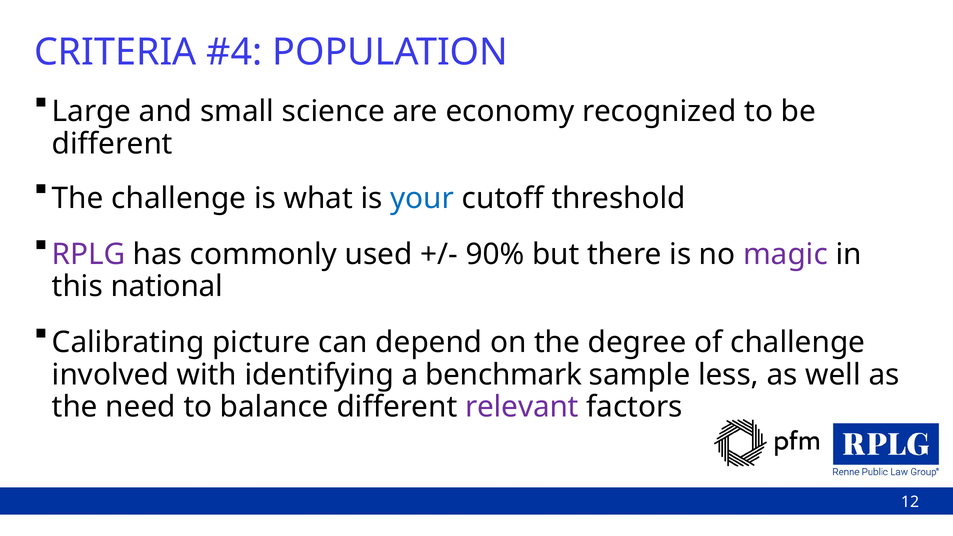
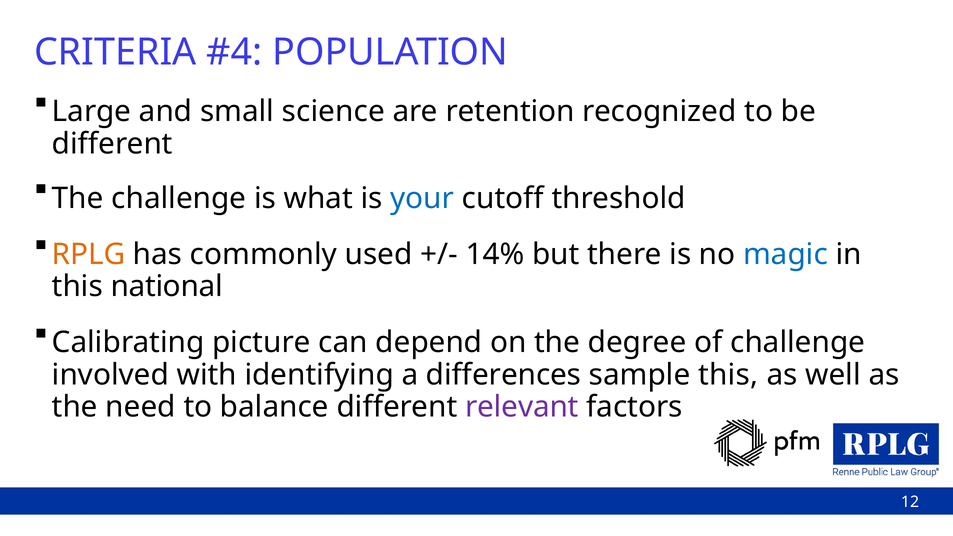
economy: economy -> retention
RPLG colour: purple -> orange
90%: 90% -> 14%
magic colour: purple -> blue
benchmark: benchmark -> differences
sample less: less -> this
